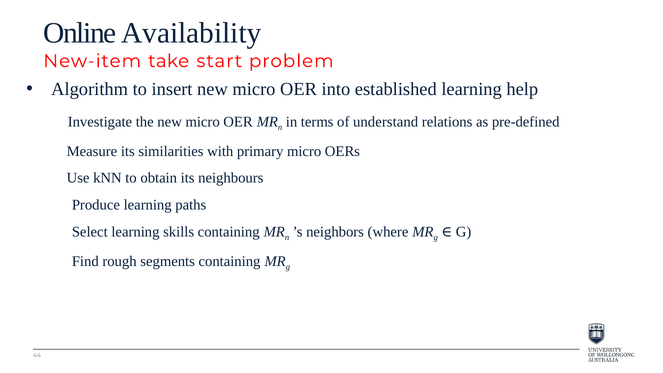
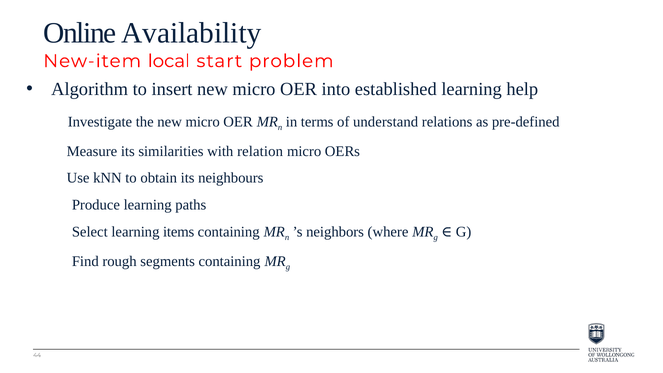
take: take -> local
primary: primary -> relation
skills: skills -> items
